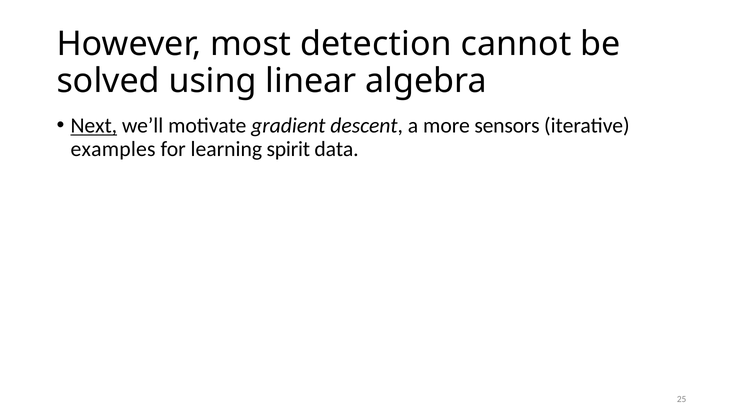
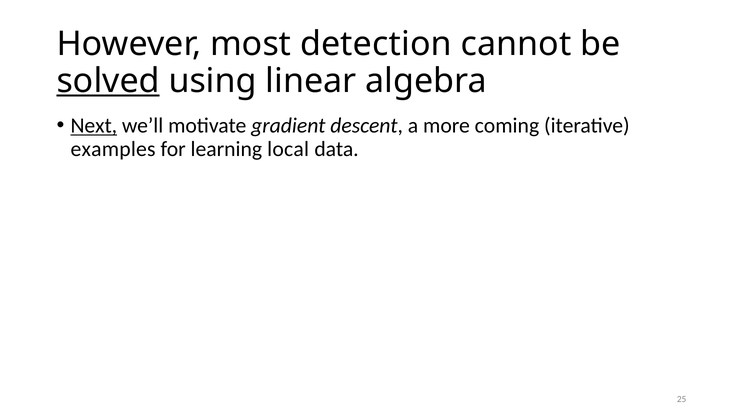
solved underline: none -> present
sensors: sensors -> coming
spirit: spirit -> local
